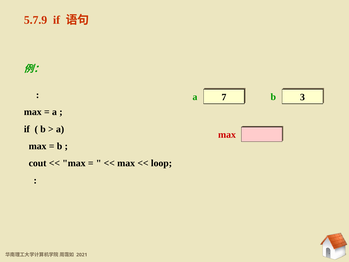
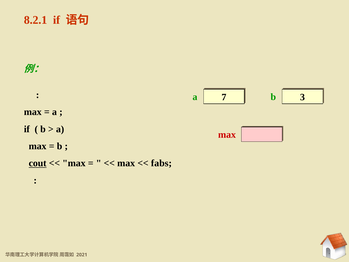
5.7.9: 5.7.9 -> 8.2.1
cout underline: none -> present
loop: loop -> fabs
